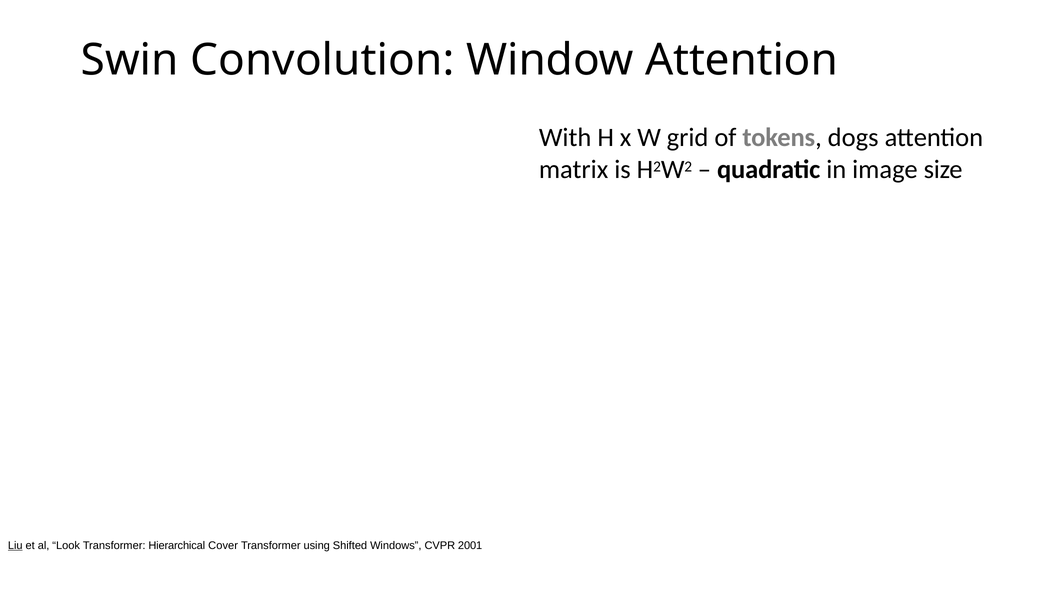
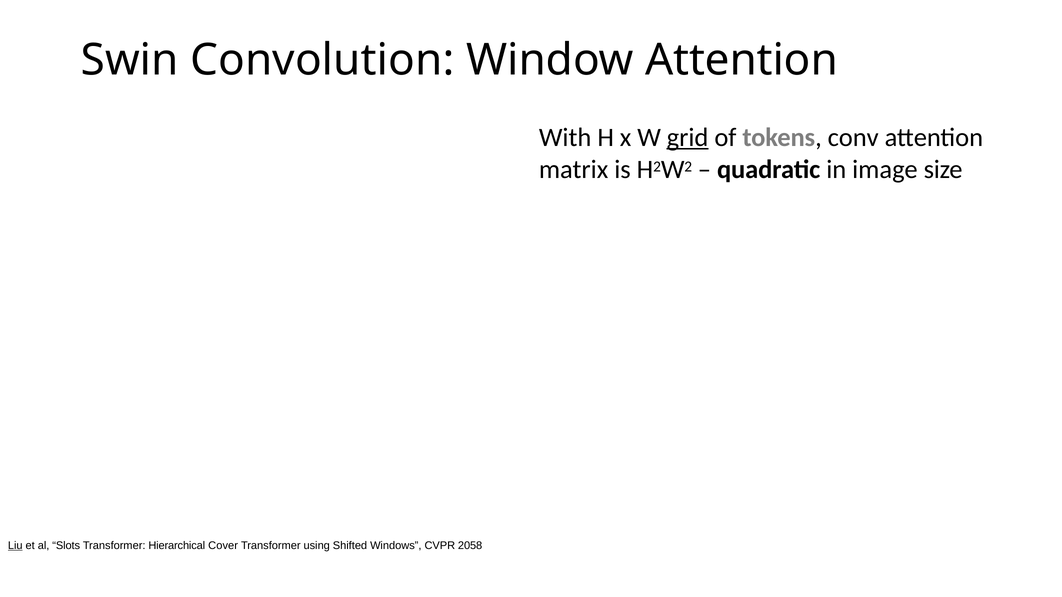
grid underline: none -> present
dogs: dogs -> conv
Look: Look -> Slots
2001: 2001 -> 2058
